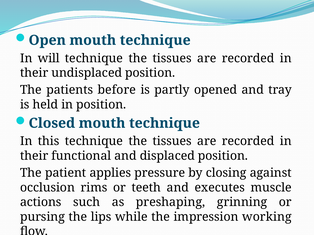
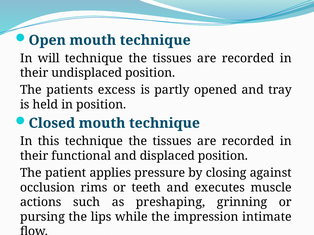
before: before -> excess
working: working -> intimate
